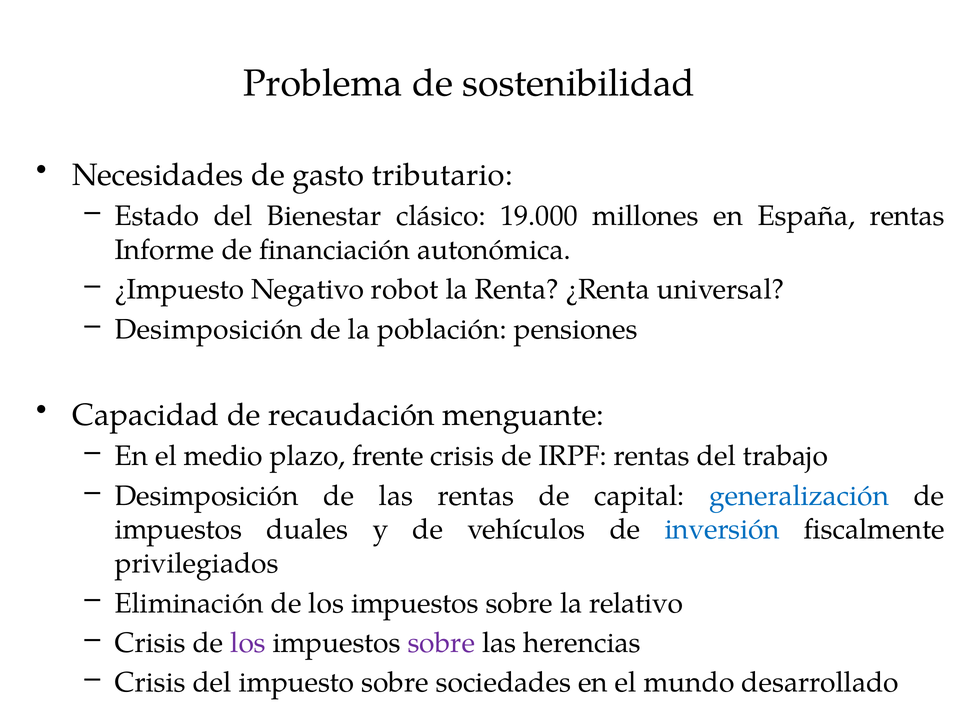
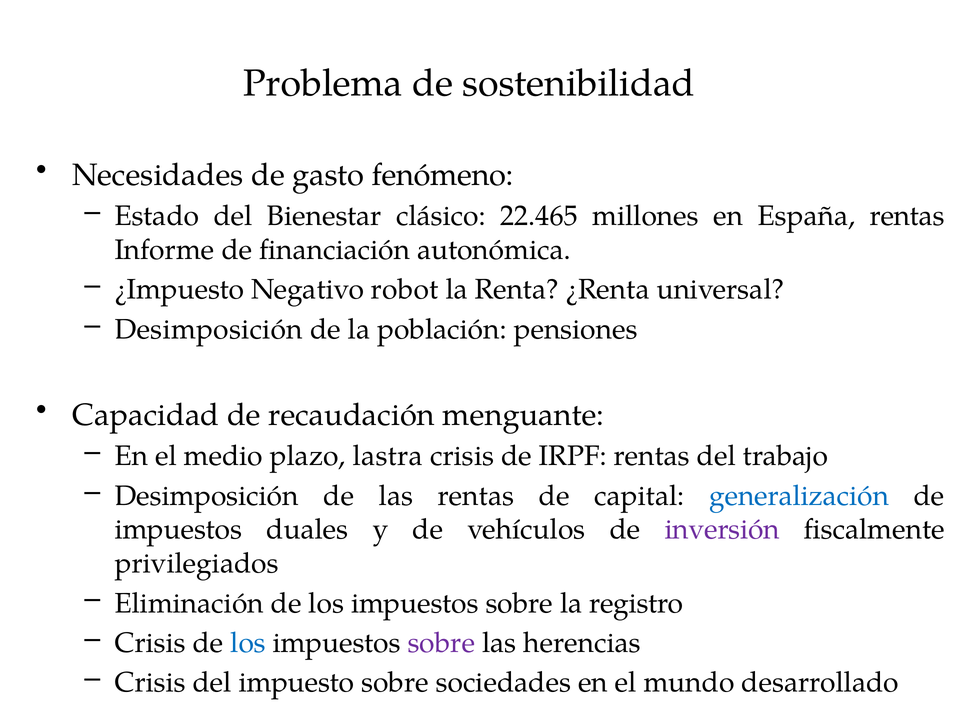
tributario: tributario -> fenómeno
19.000: 19.000 -> 22.465
frente: frente -> lastra
inversión colour: blue -> purple
relativo: relativo -> registro
los at (248, 642) colour: purple -> blue
